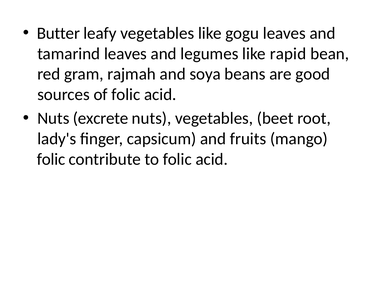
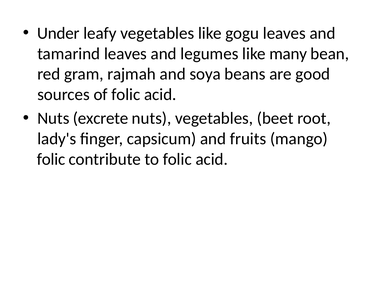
Butter: Butter -> Under
rapid: rapid -> many
